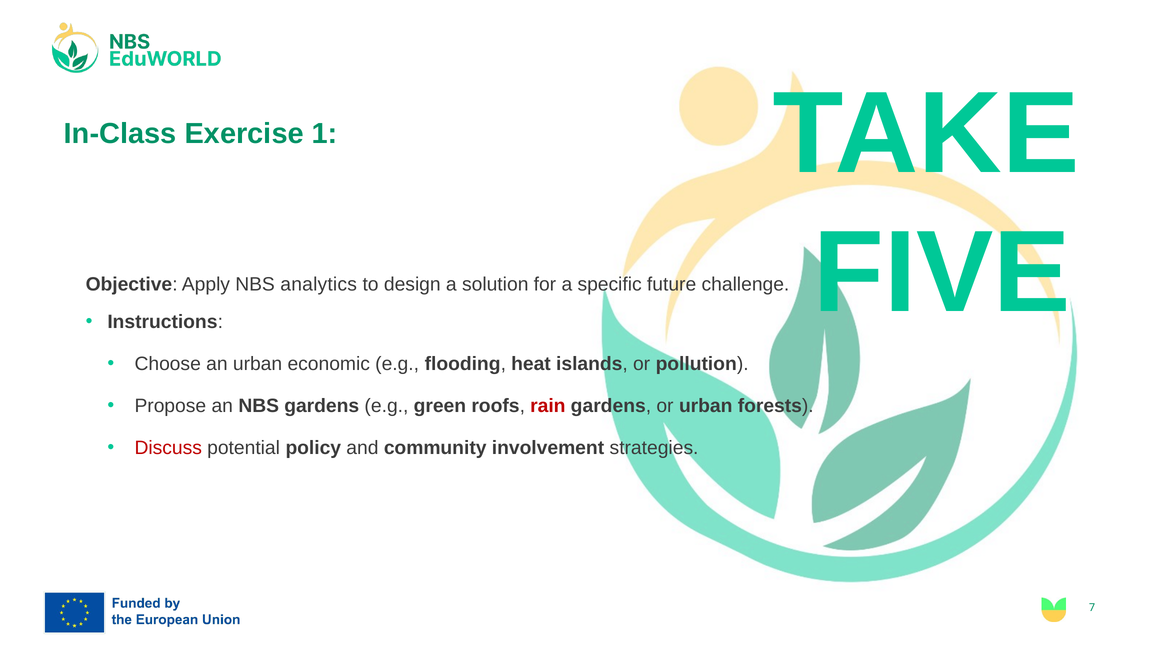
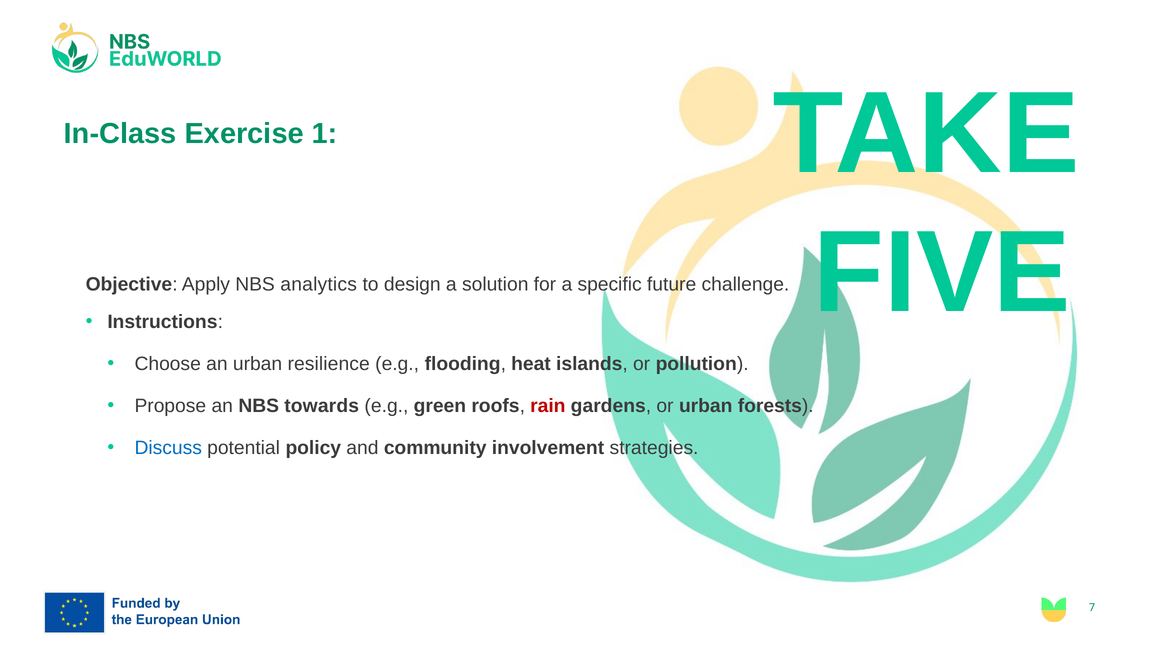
economic: economic -> resilience
NBS gardens: gardens -> towards
Discuss colour: red -> blue
